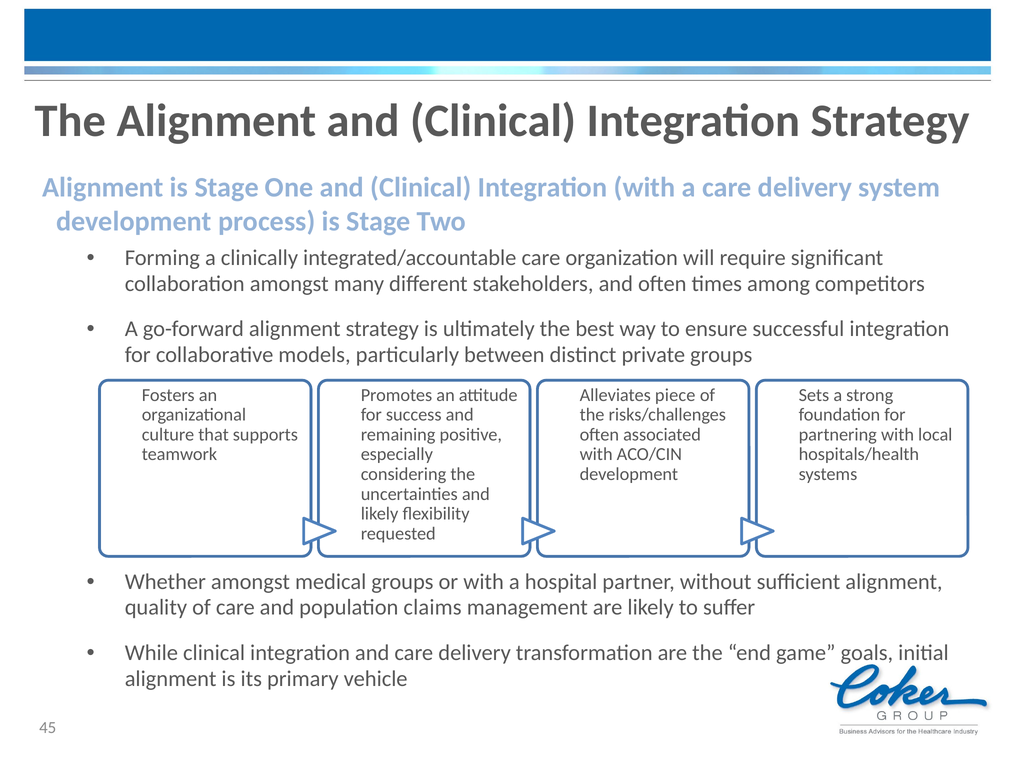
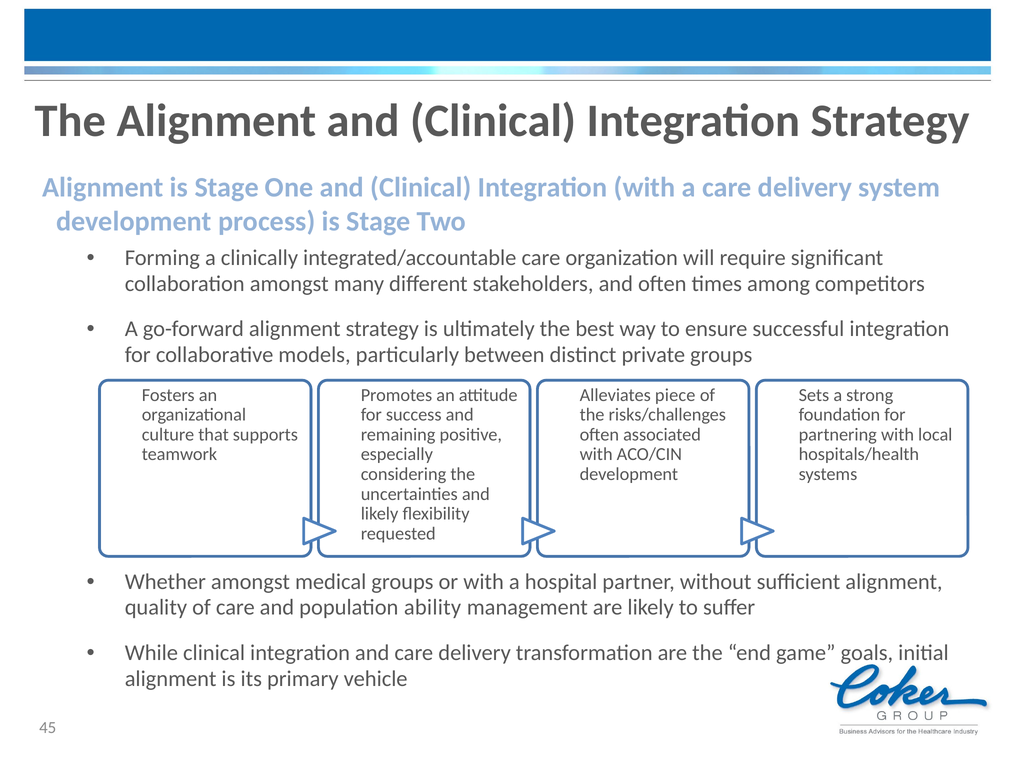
claims: claims -> ability
